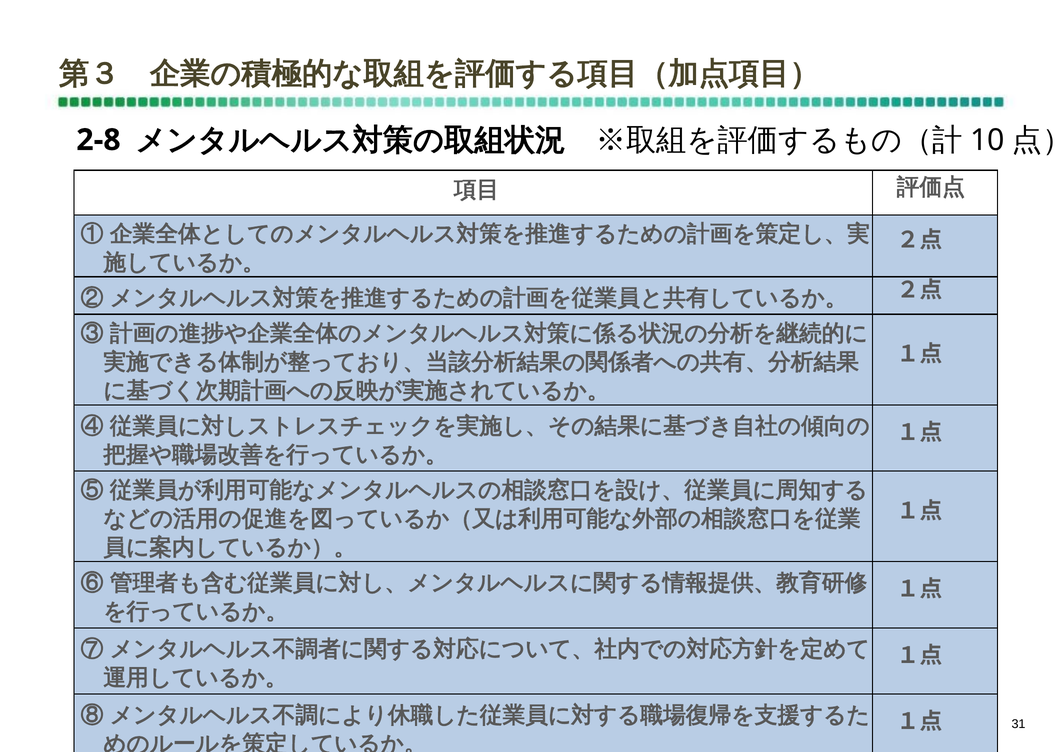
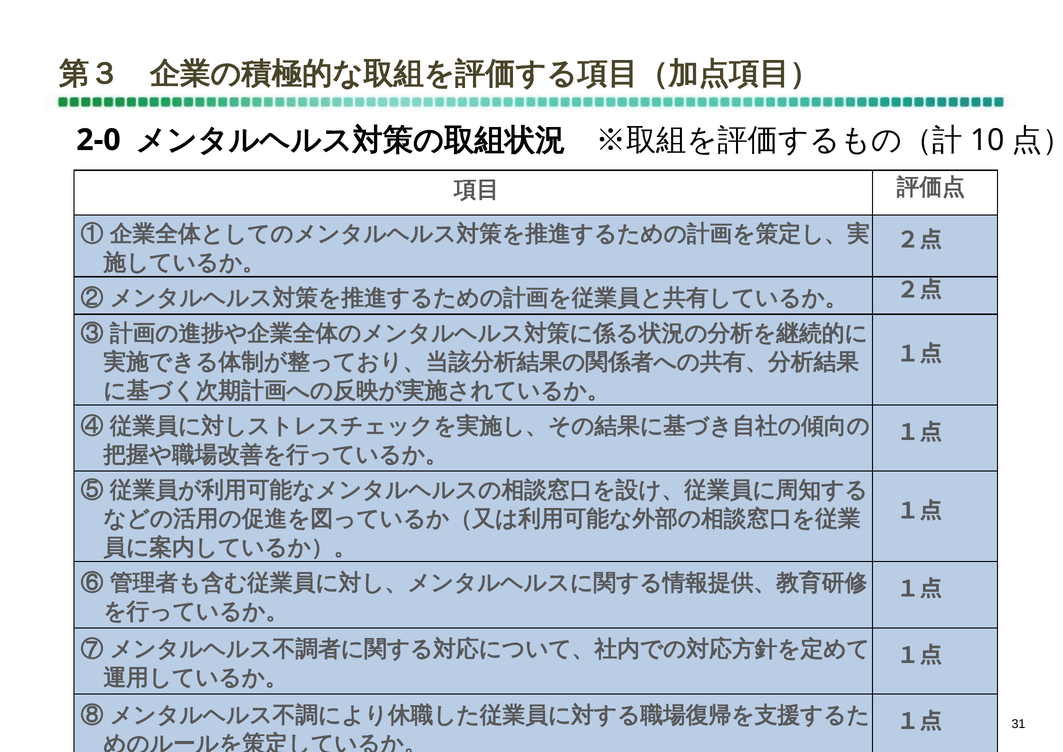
2-8: 2-8 -> 2-0
